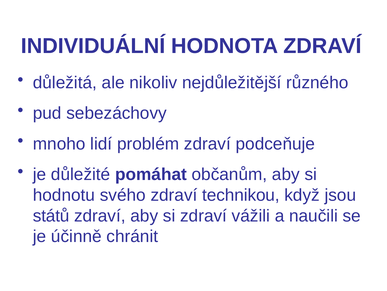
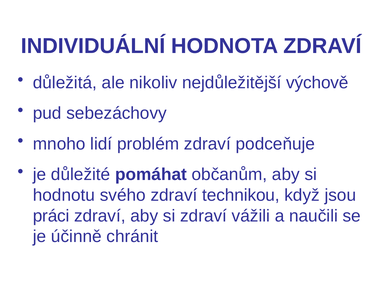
různého: různého -> výchově
států: států -> práci
